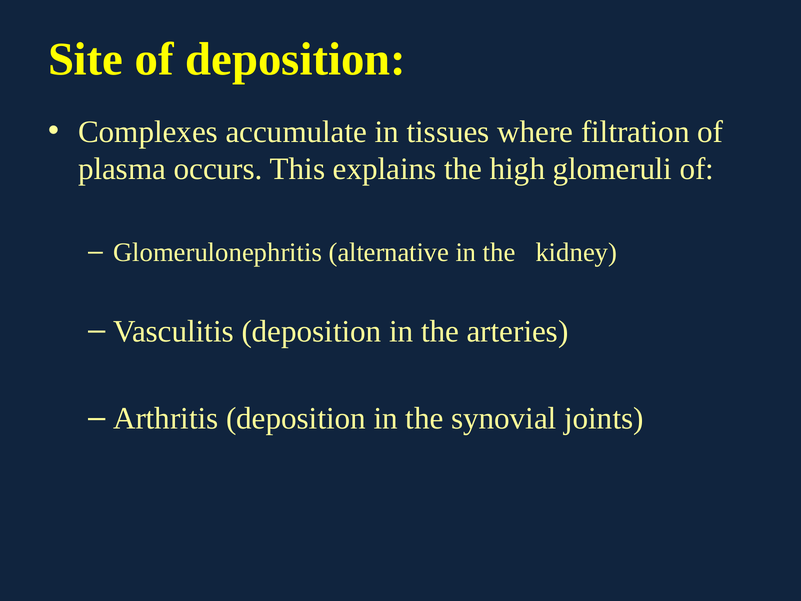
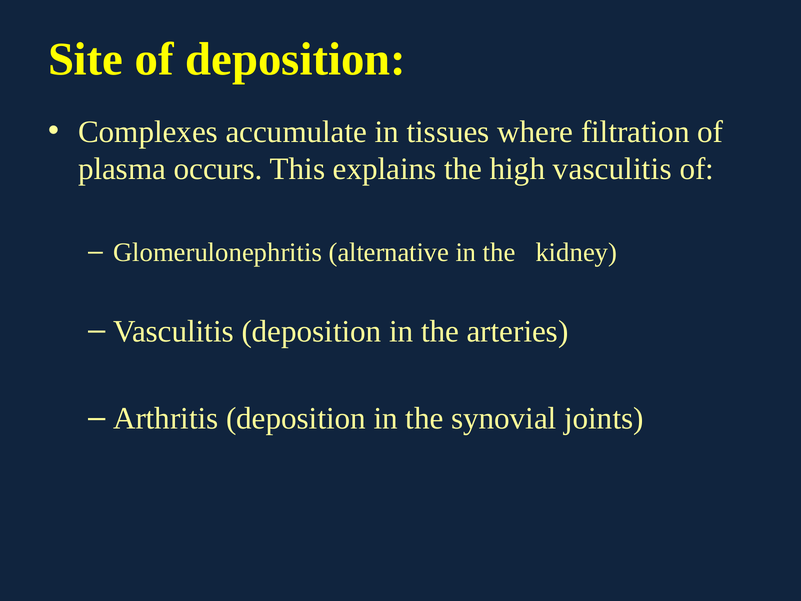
high glomeruli: glomeruli -> vasculitis
